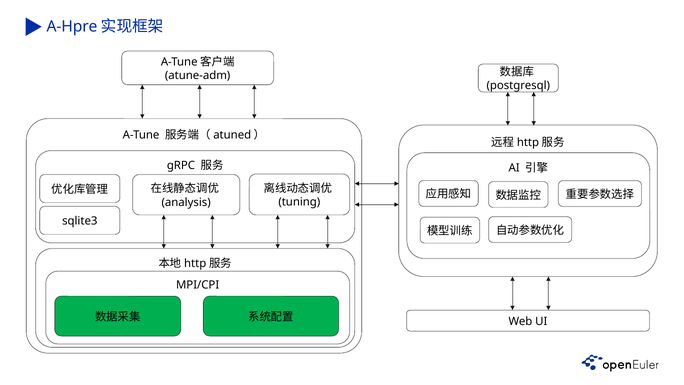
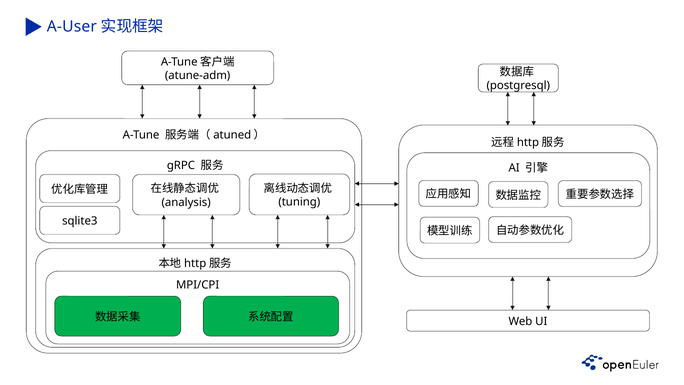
A-Hpre: A-Hpre -> A-User
